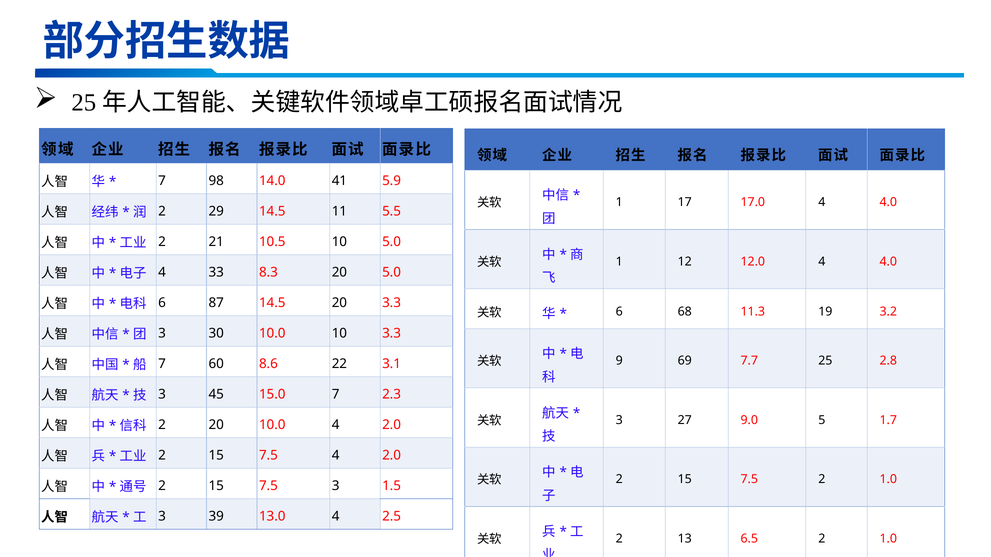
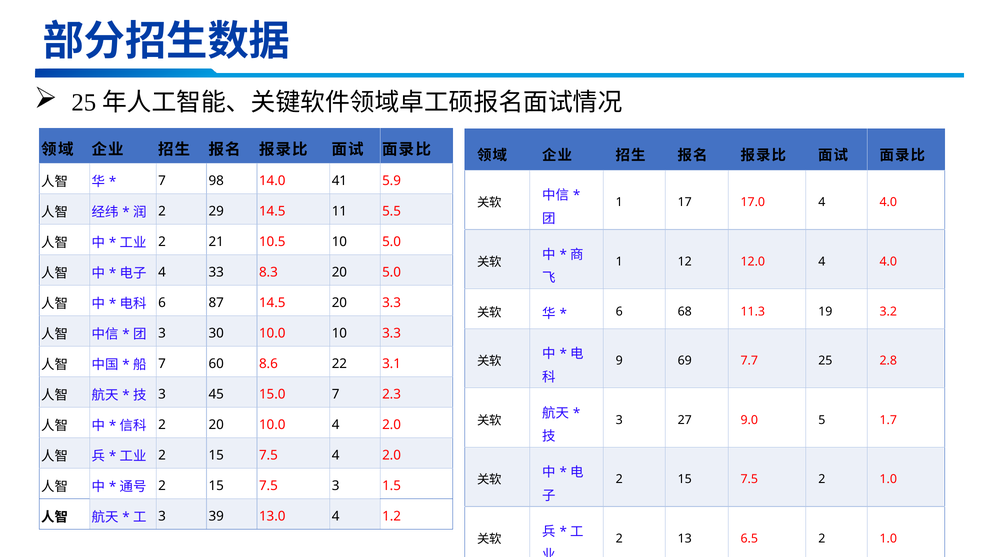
2.5: 2.5 -> 1.2
